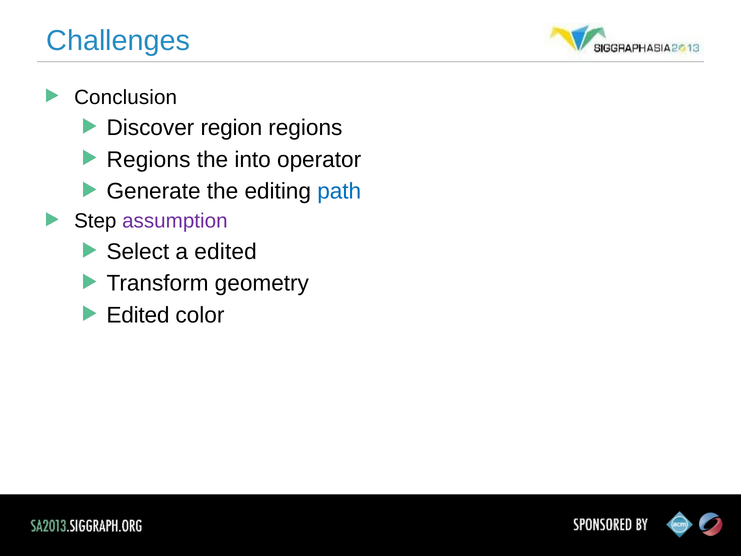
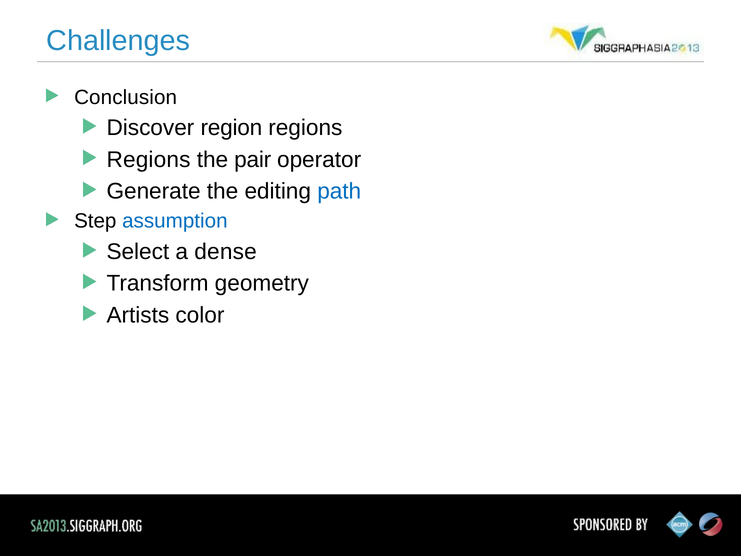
into: into -> pair
assumption colour: purple -> blue
a edited: edited -> dense
Edited at (138, 315): Edited -> Artists
